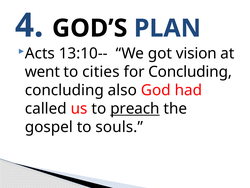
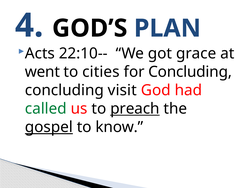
13:10--: 13:10-- -> 22:10--
vision: vision -> grace
also: also -> visit
called colour: black -> green
gospel underline: none -> present
souls: souls -> know
